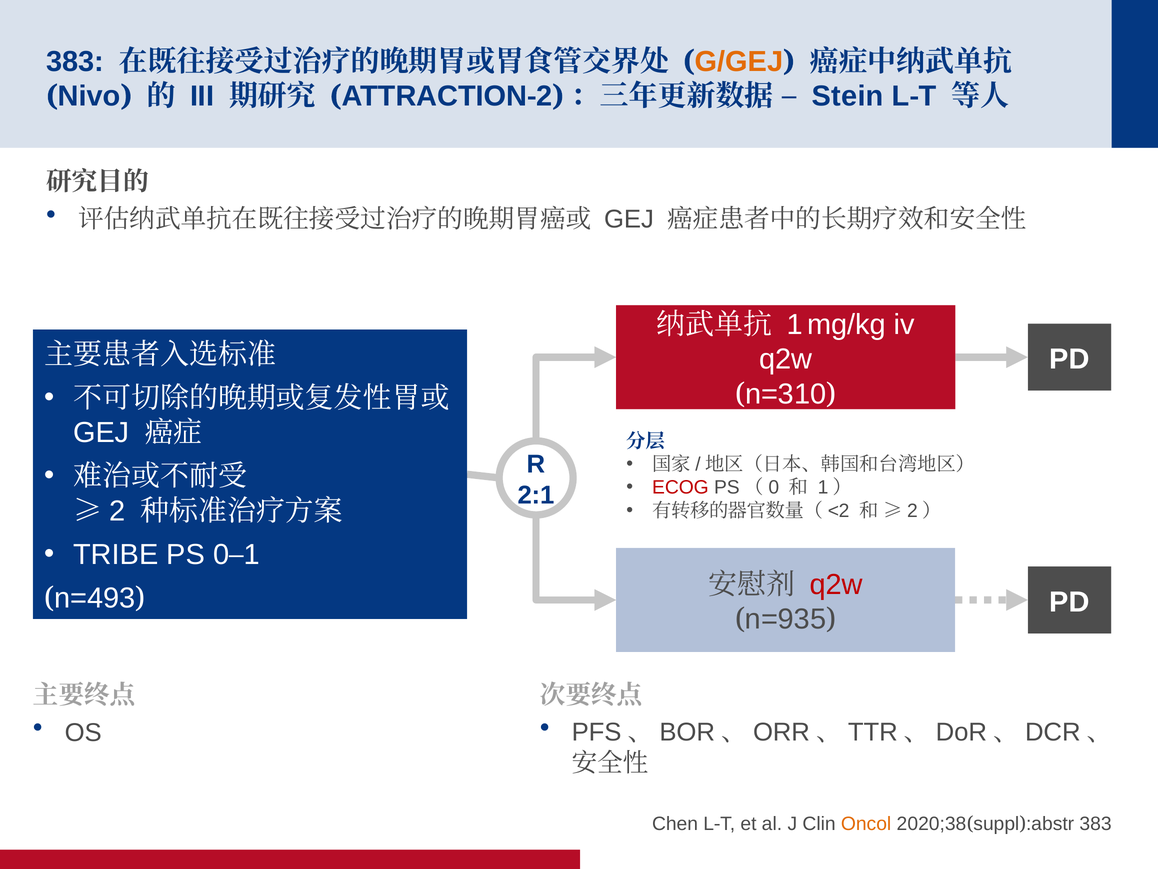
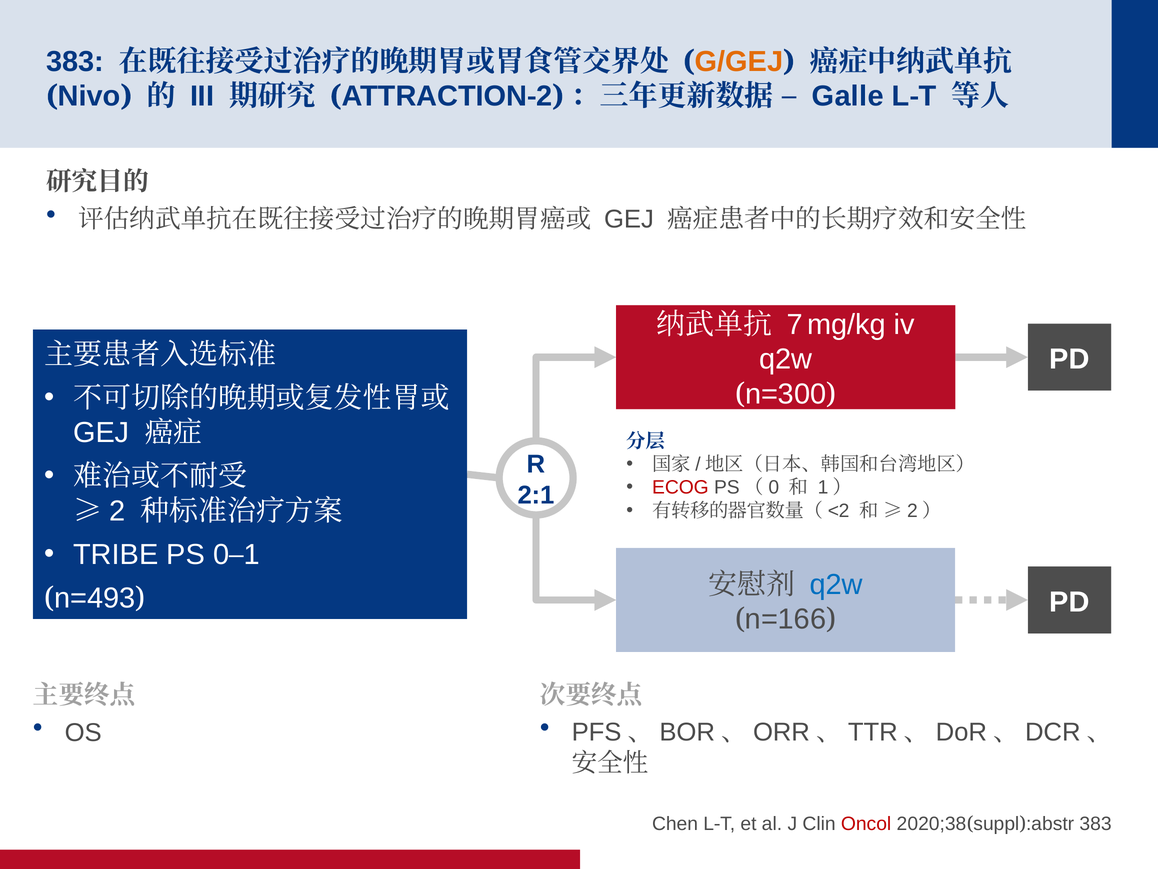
Stein: Stein -> Galle
1 at (795, 324): 1 -> 7
n=310: n=310 -> n=300
q2w at (836, 584) colour: red -> blue
n=935: n=935 -> n=166
Oncol colour: orange -> red
